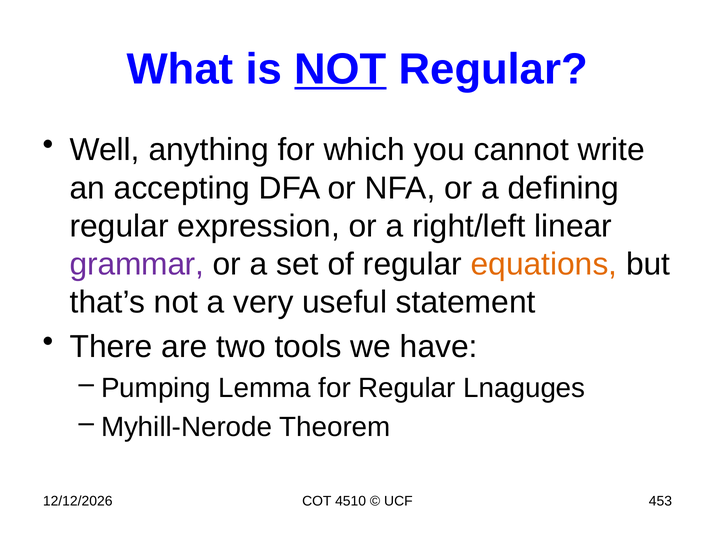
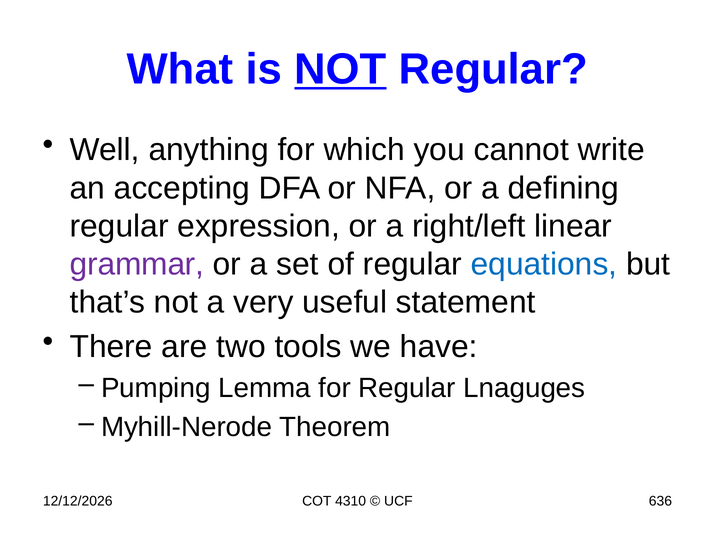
equations colour: orange -> blue
4510: 4510 -> 4310
453: 453 -> 636
